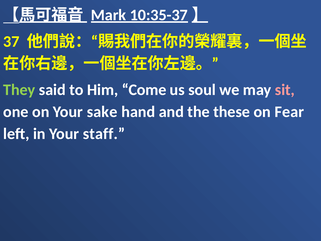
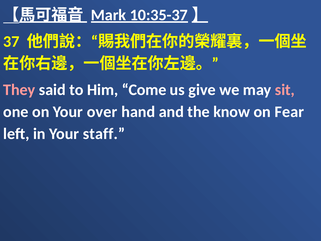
They colour: light green -> pink
soul: soul -> give
sake: sake -> over
these: these -> know
